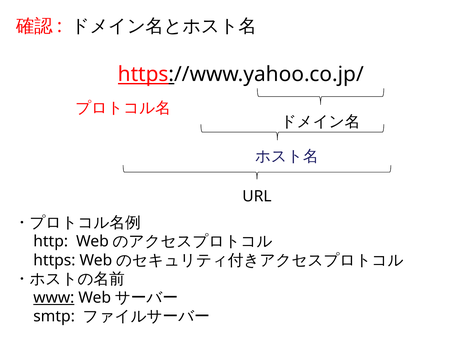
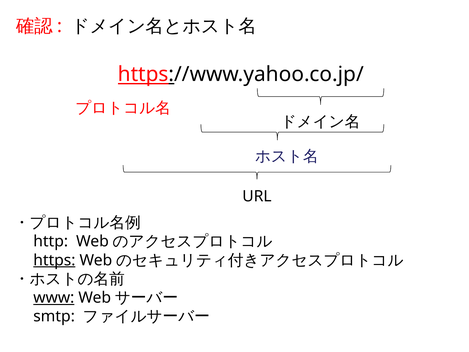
https underline: none -> present
